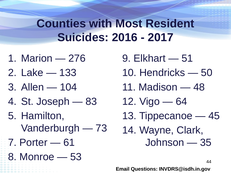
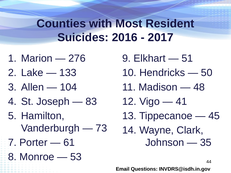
64: 64 -> 41
